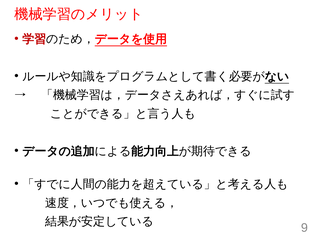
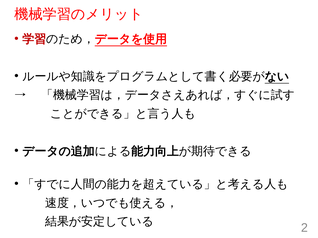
9: 9 -> 2
